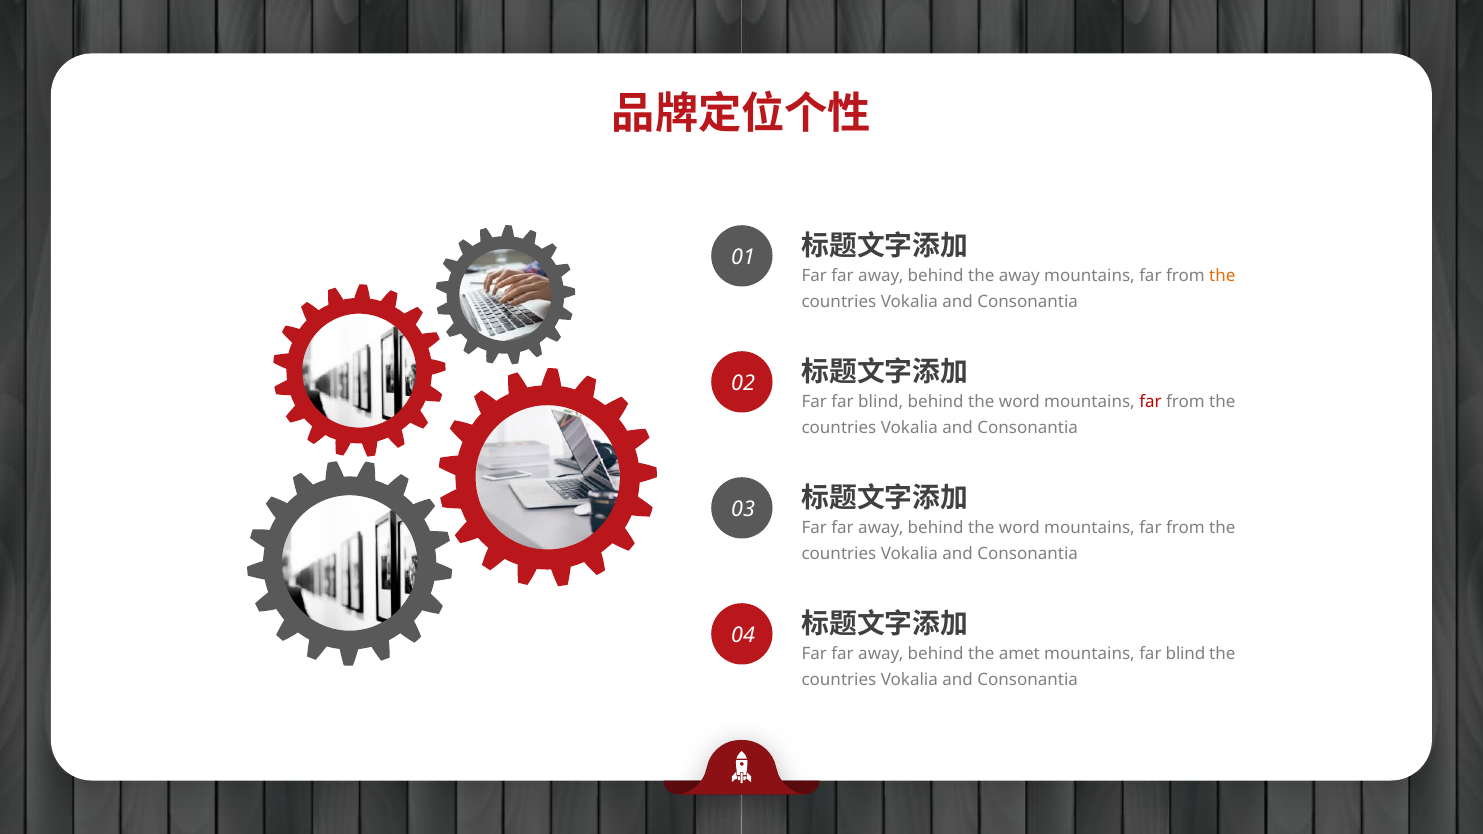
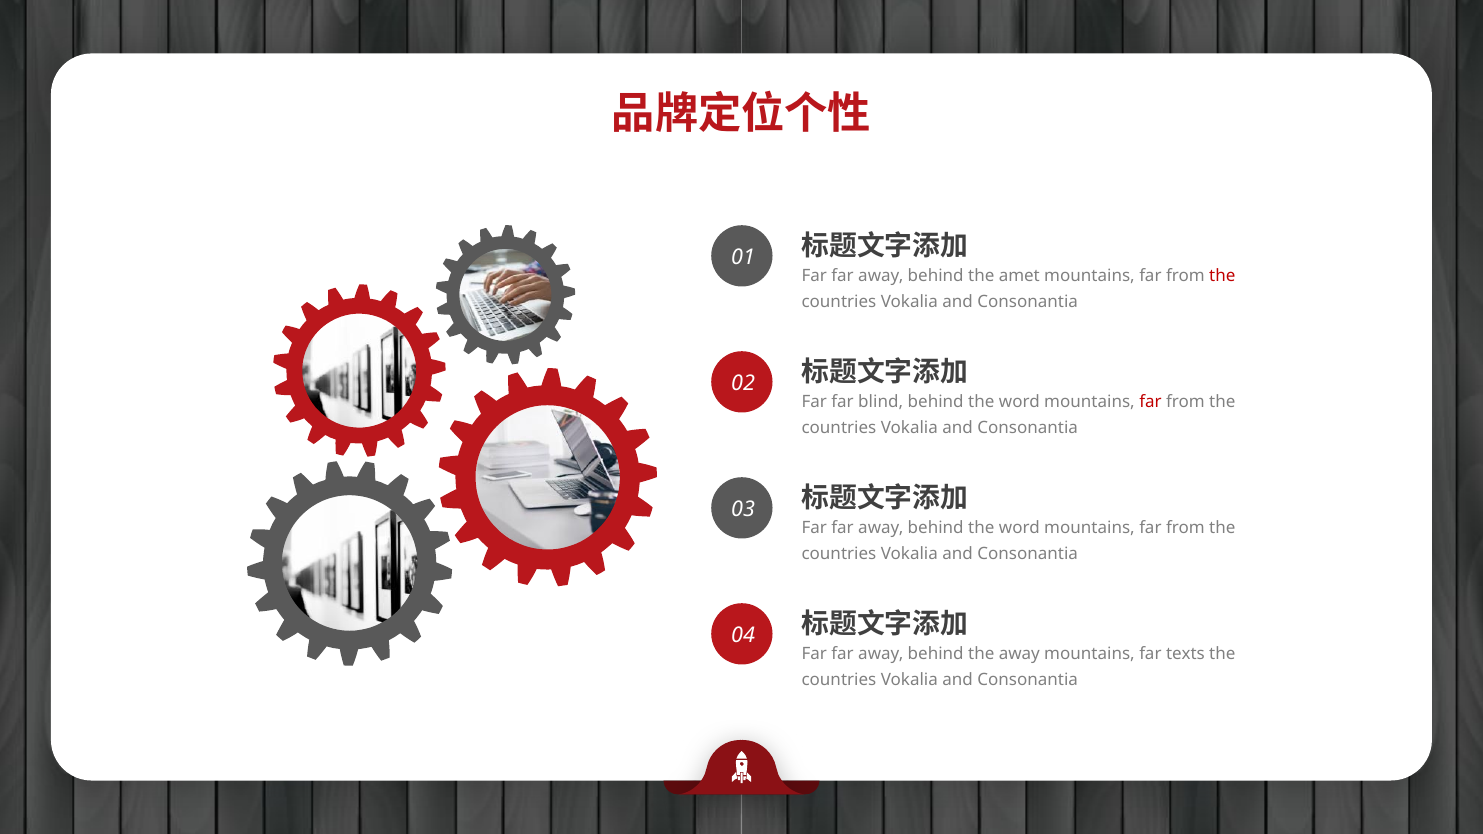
the away: away -> amet
the at (1222, 276) colour: orange -> red
the amet: amet -> away
mountains far blind: blind -> texts
